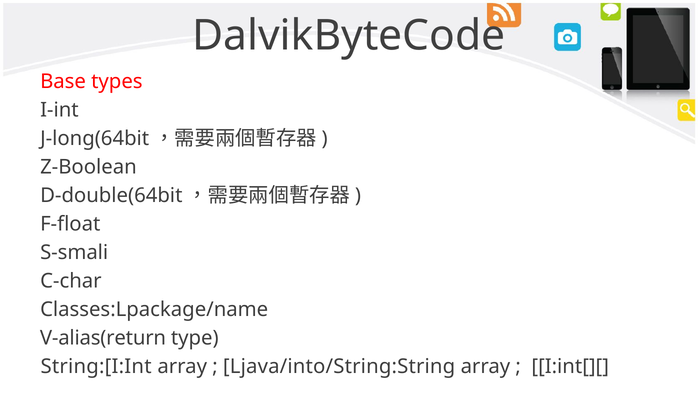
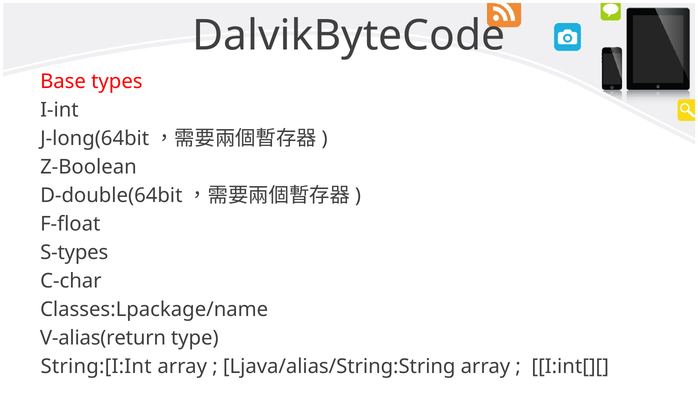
S-smali: S-smali -> S-types
Ljava/into/String:String: Ljava/into/String:String -> Ljava/alias/String:String
